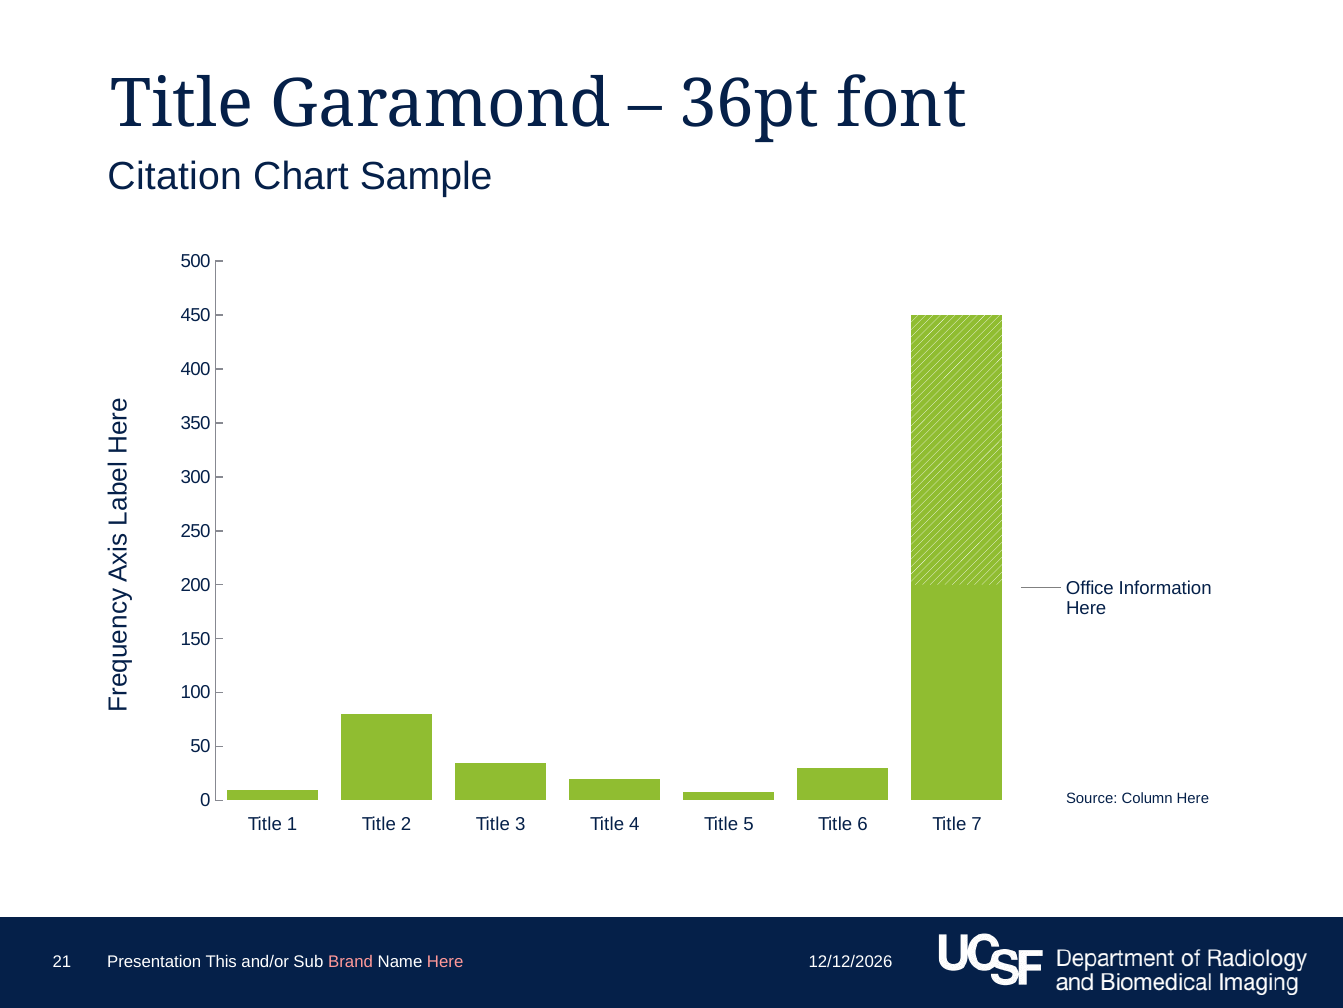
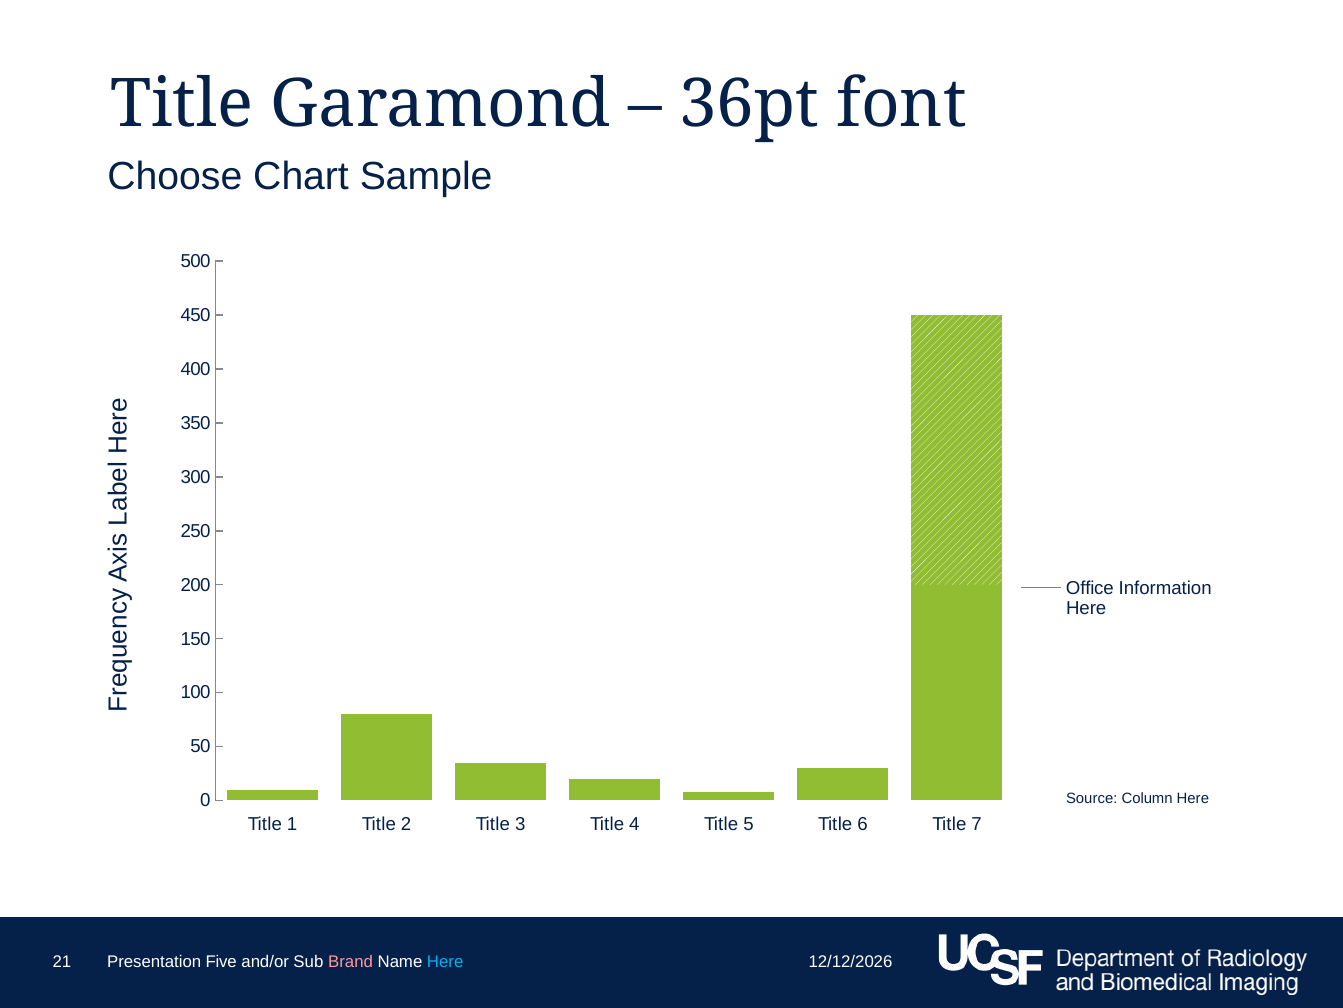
Citation: Citation -> Choose
This: This -> Five
Here at (445, 962) colour: pink -> light blue
